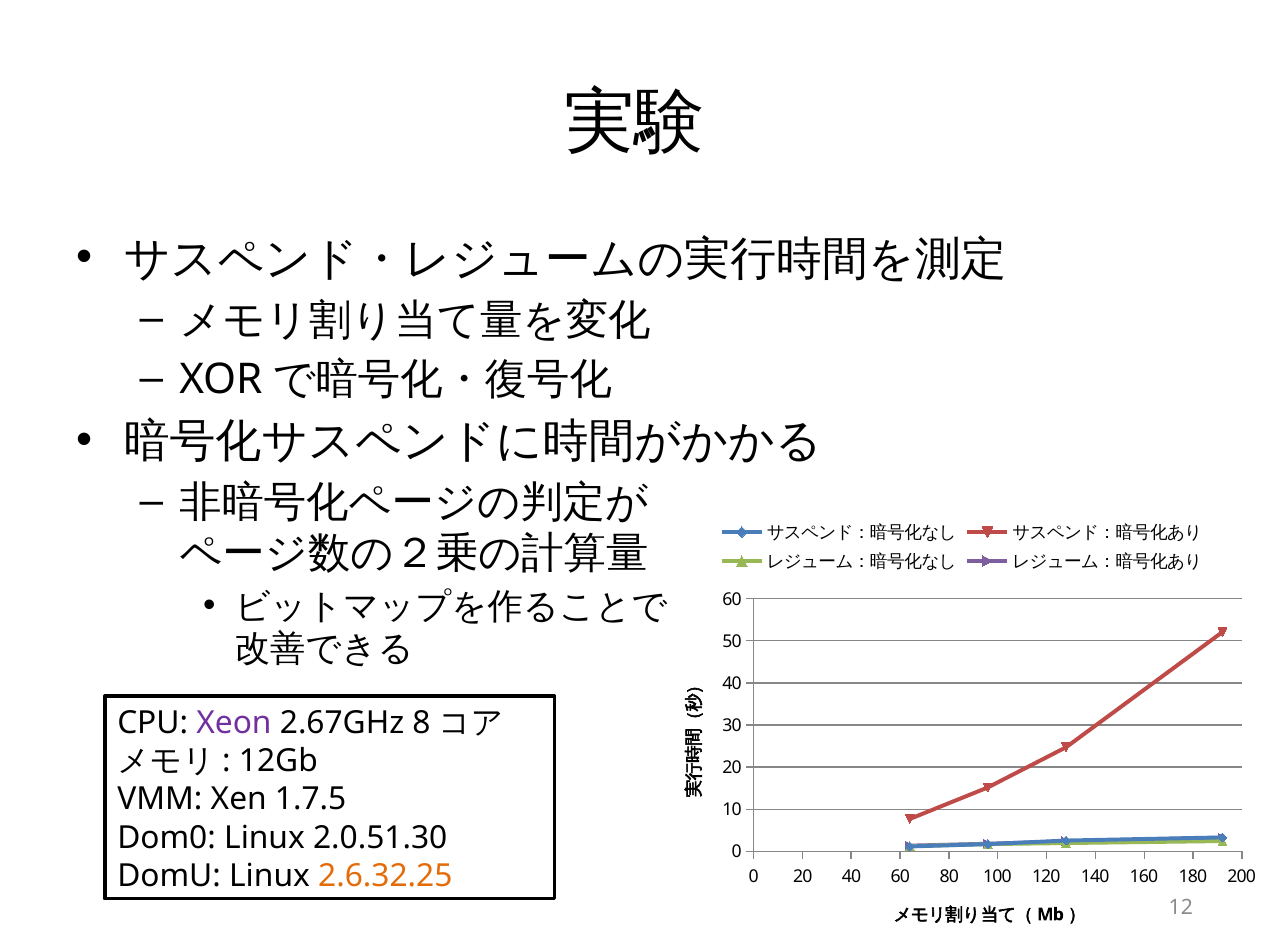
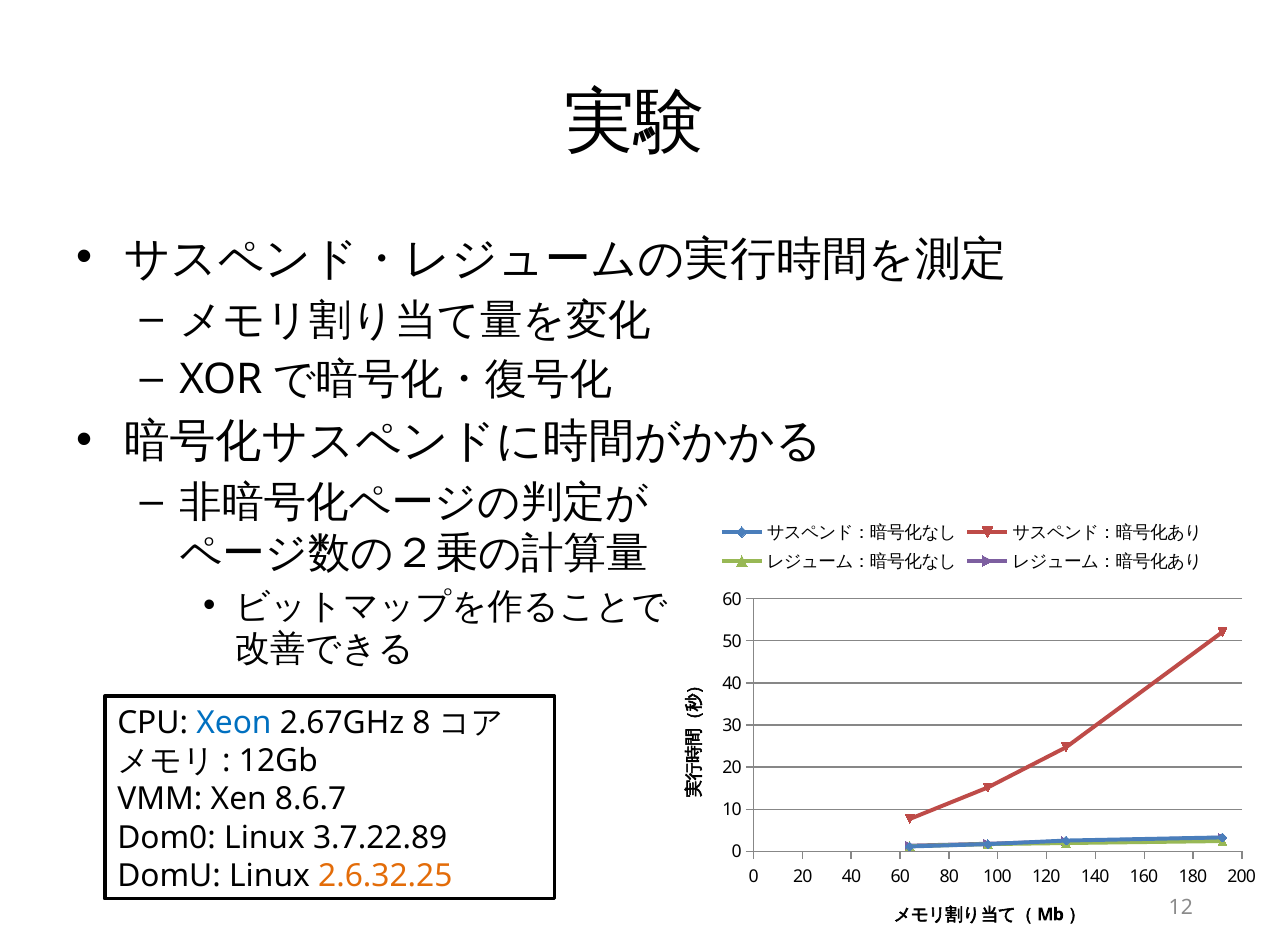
Xeon colour: purple -> blue
1.7.5: 1.7.5 -> 8.6.7
2.0.51.30: 2.0.51.30 -> 3.7.22.89
